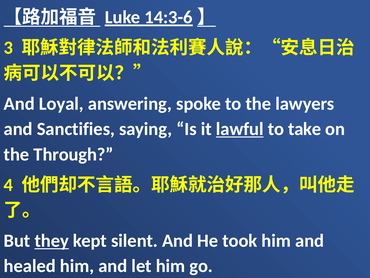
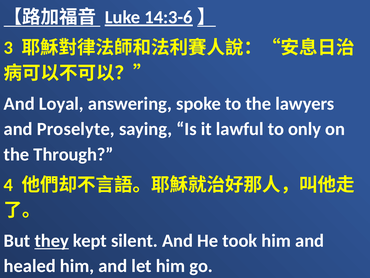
Sanctifies: Sanctifies -> Proselyte
lawful underline: present -> none
take: take -> only
